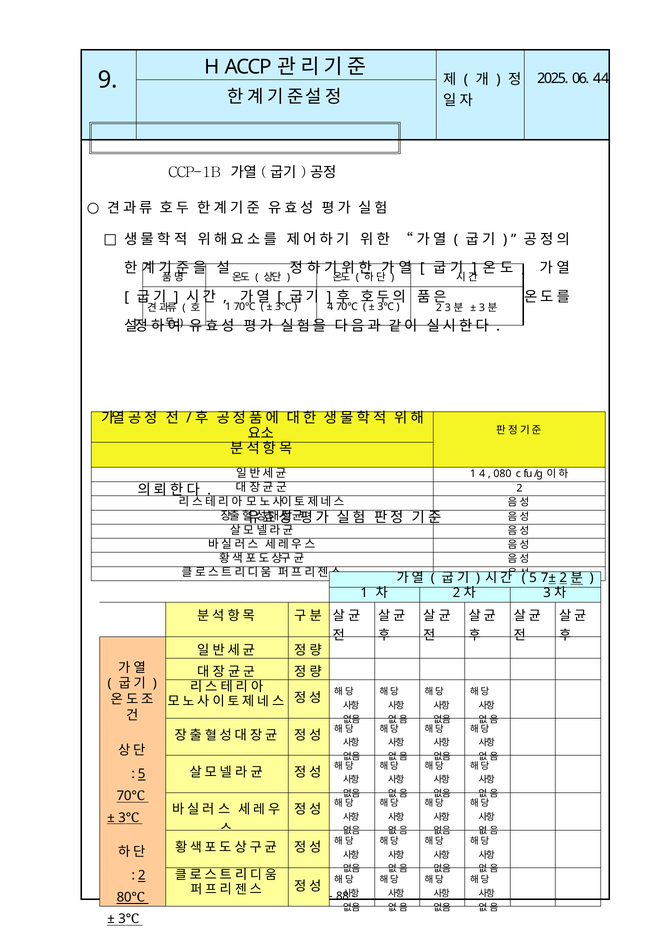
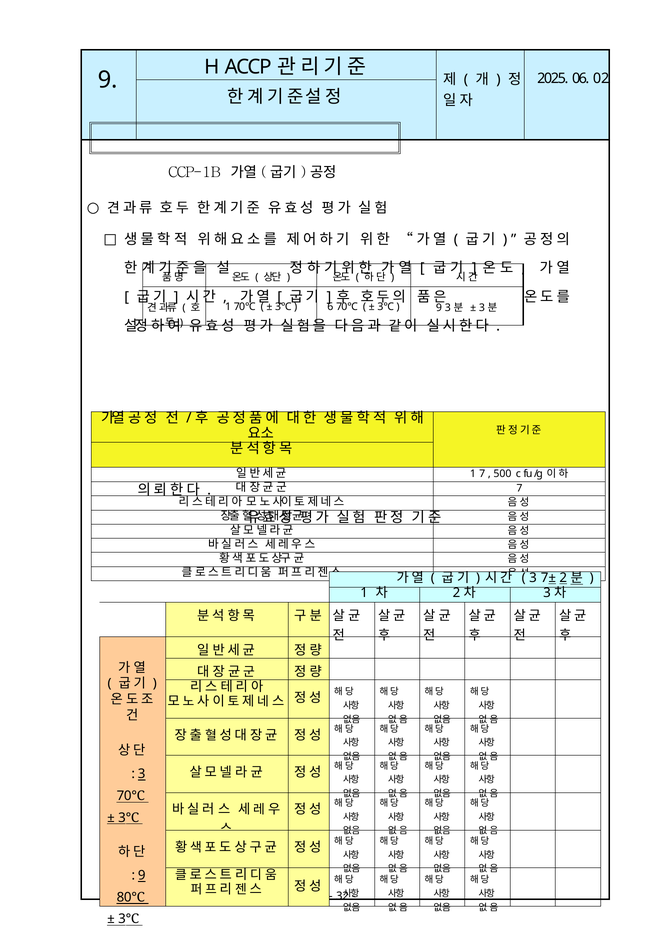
44: 44 -> 02
4 at (330, 307): 4 -> 6
2 at (439, 308): 2 -> 9
1 4: 4 -> 7
080: 080 -> 500
2 at (519, 488): 2 -> 7
5 at (533, 578): 5 -> 3
5 at (142, 774): 5 -> 3
2 at (142, 875): 2 -> 9
88: 88 -> 32
